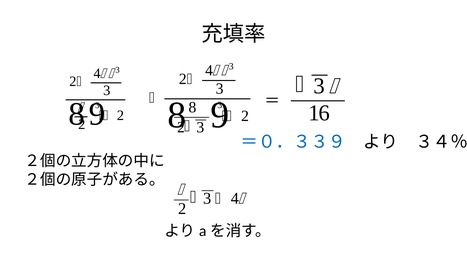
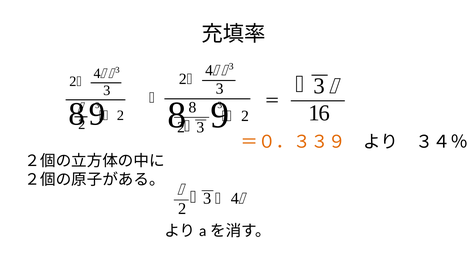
＝０．３３９ colour: blue -> orange
